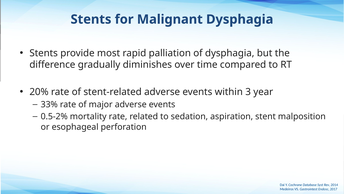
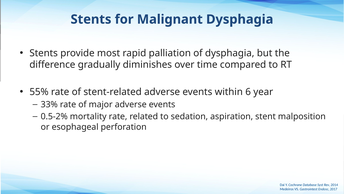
20%: 20% -> 55%
3: 3 -> 6
